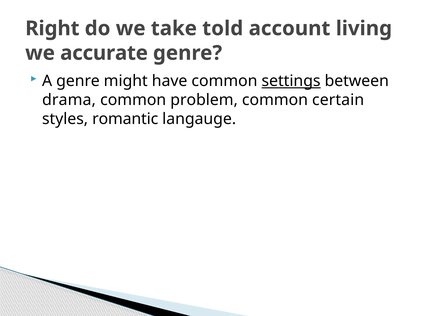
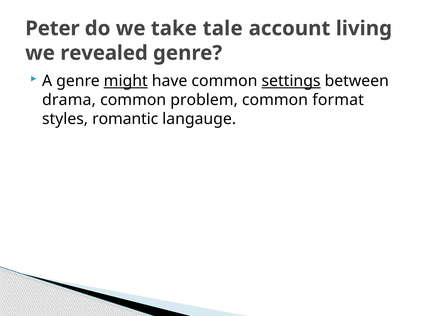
Right: Right -> Peter
told: told -> tale
accurate: accurate -> revealed
might underline: none -> present
certain: certain -> format
